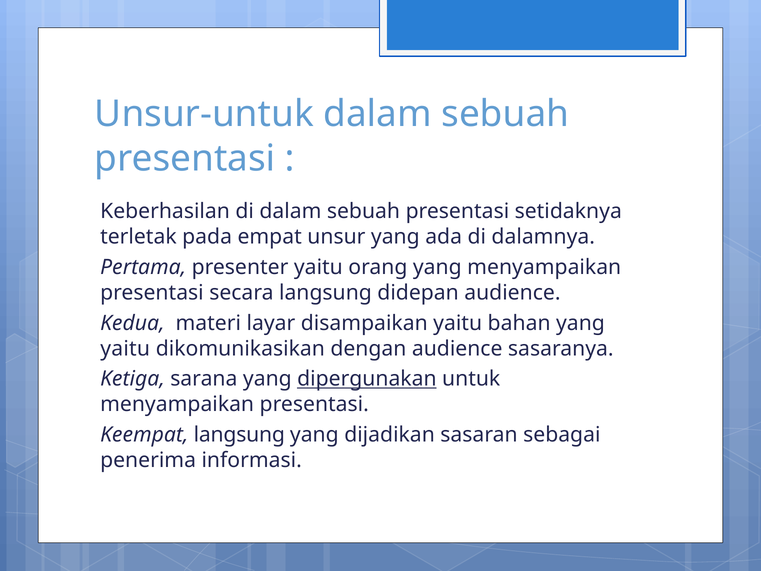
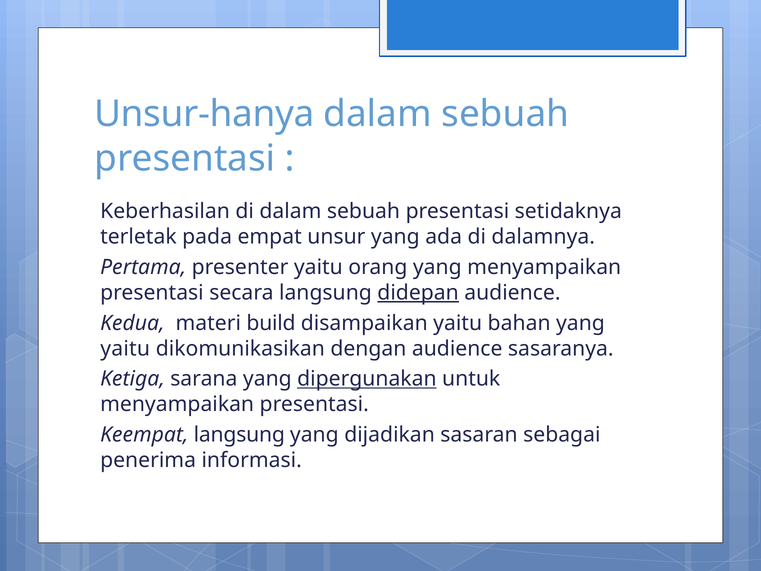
Unsur-untuk: Unsur-untuk -> Unsur-hanya
didepan underline: none -> present
layar: layar -> build
